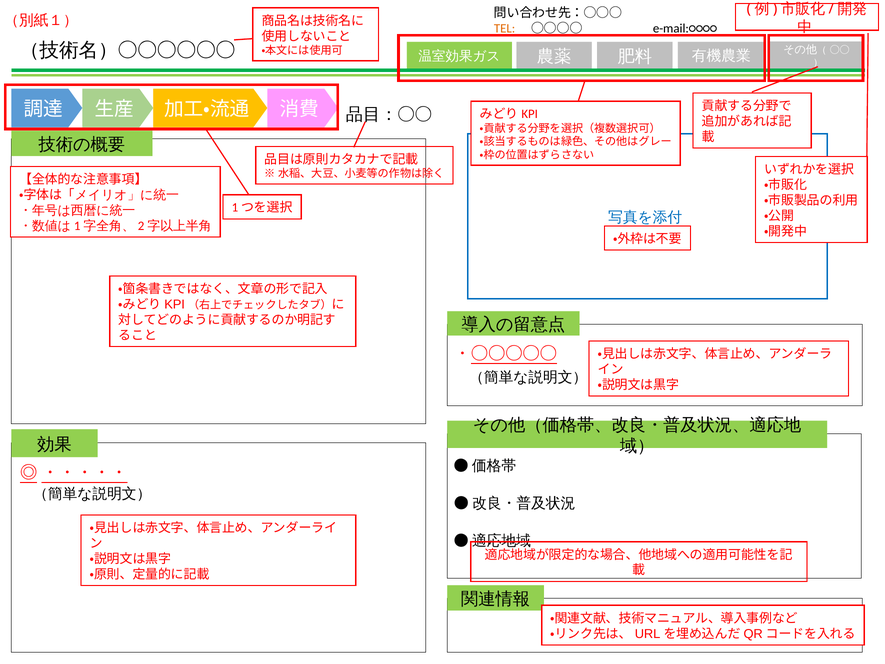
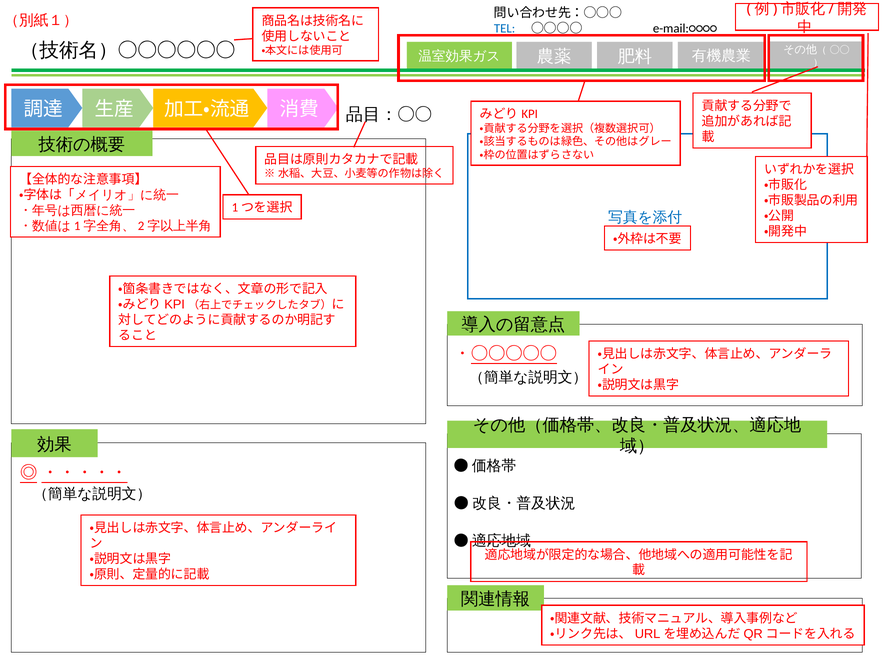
TEL colour: orange -> blue
